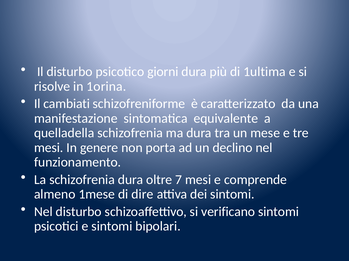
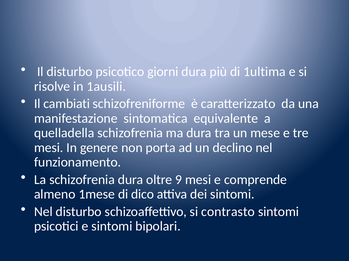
1orina: 1orina -> 1ausili
7: 7 -> 9
dire: dire -> dico
verificano: verificano -> contrasto
